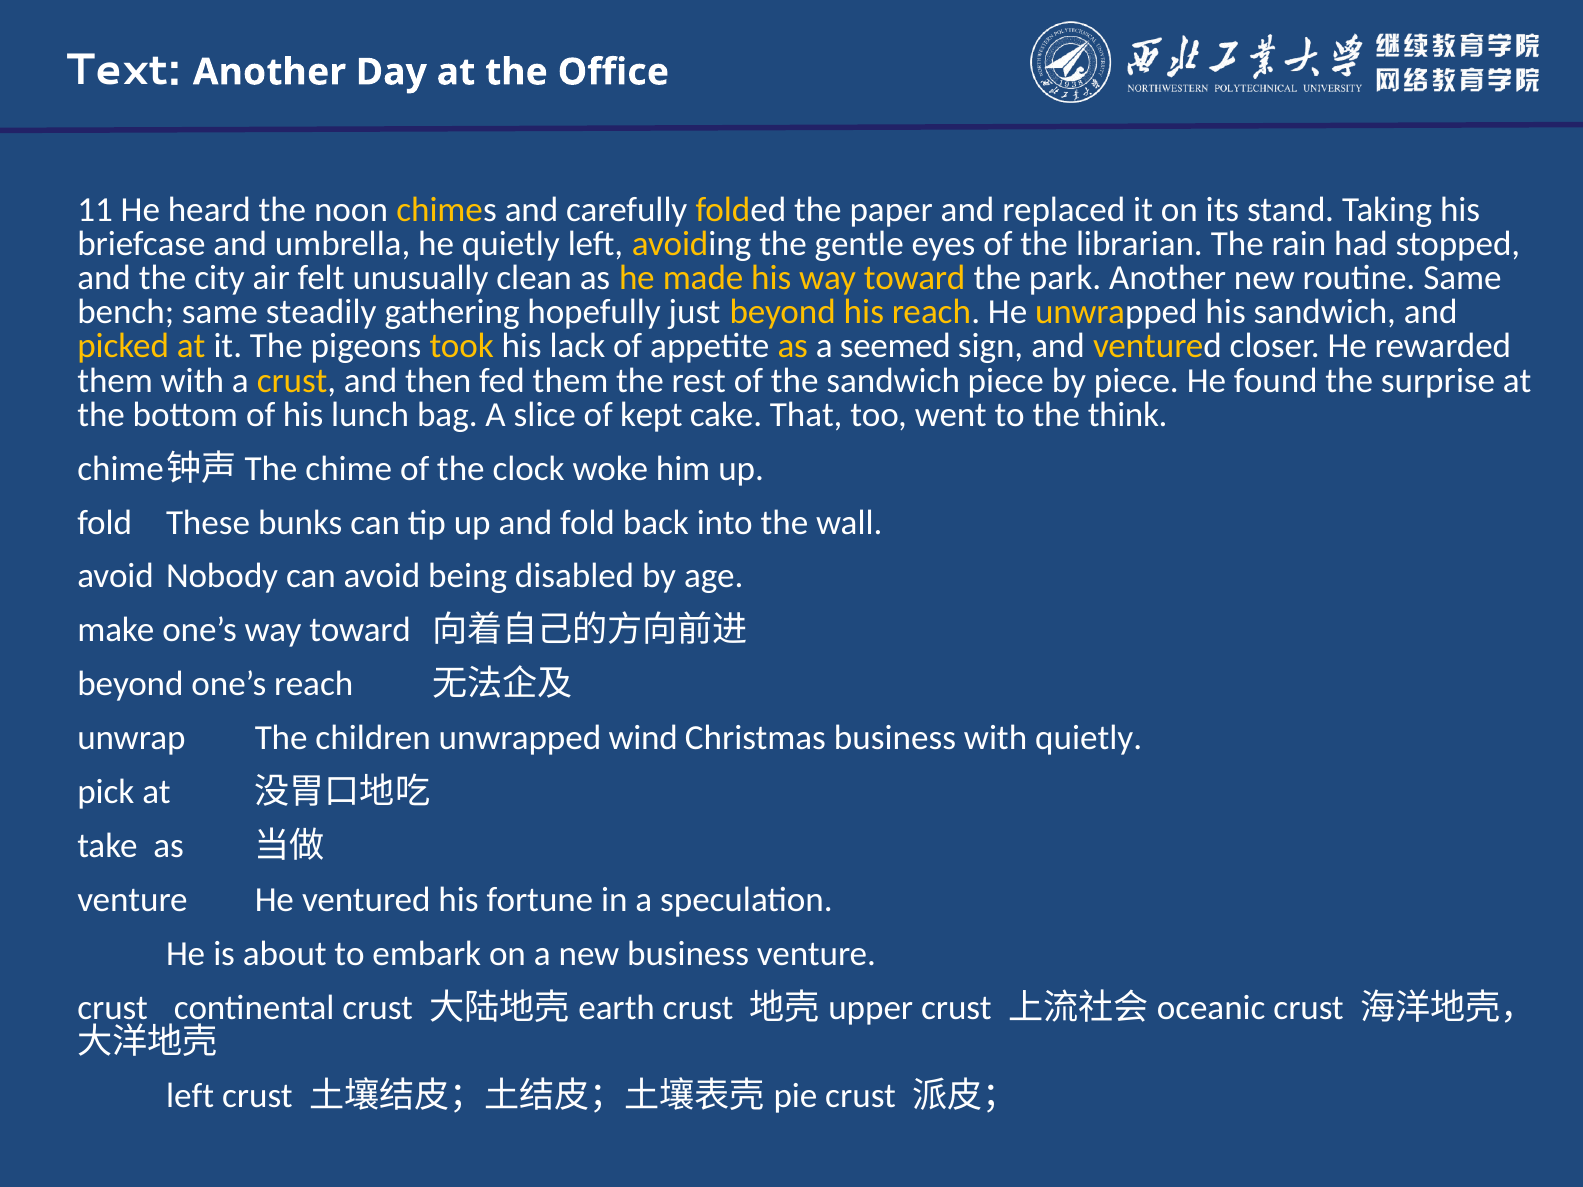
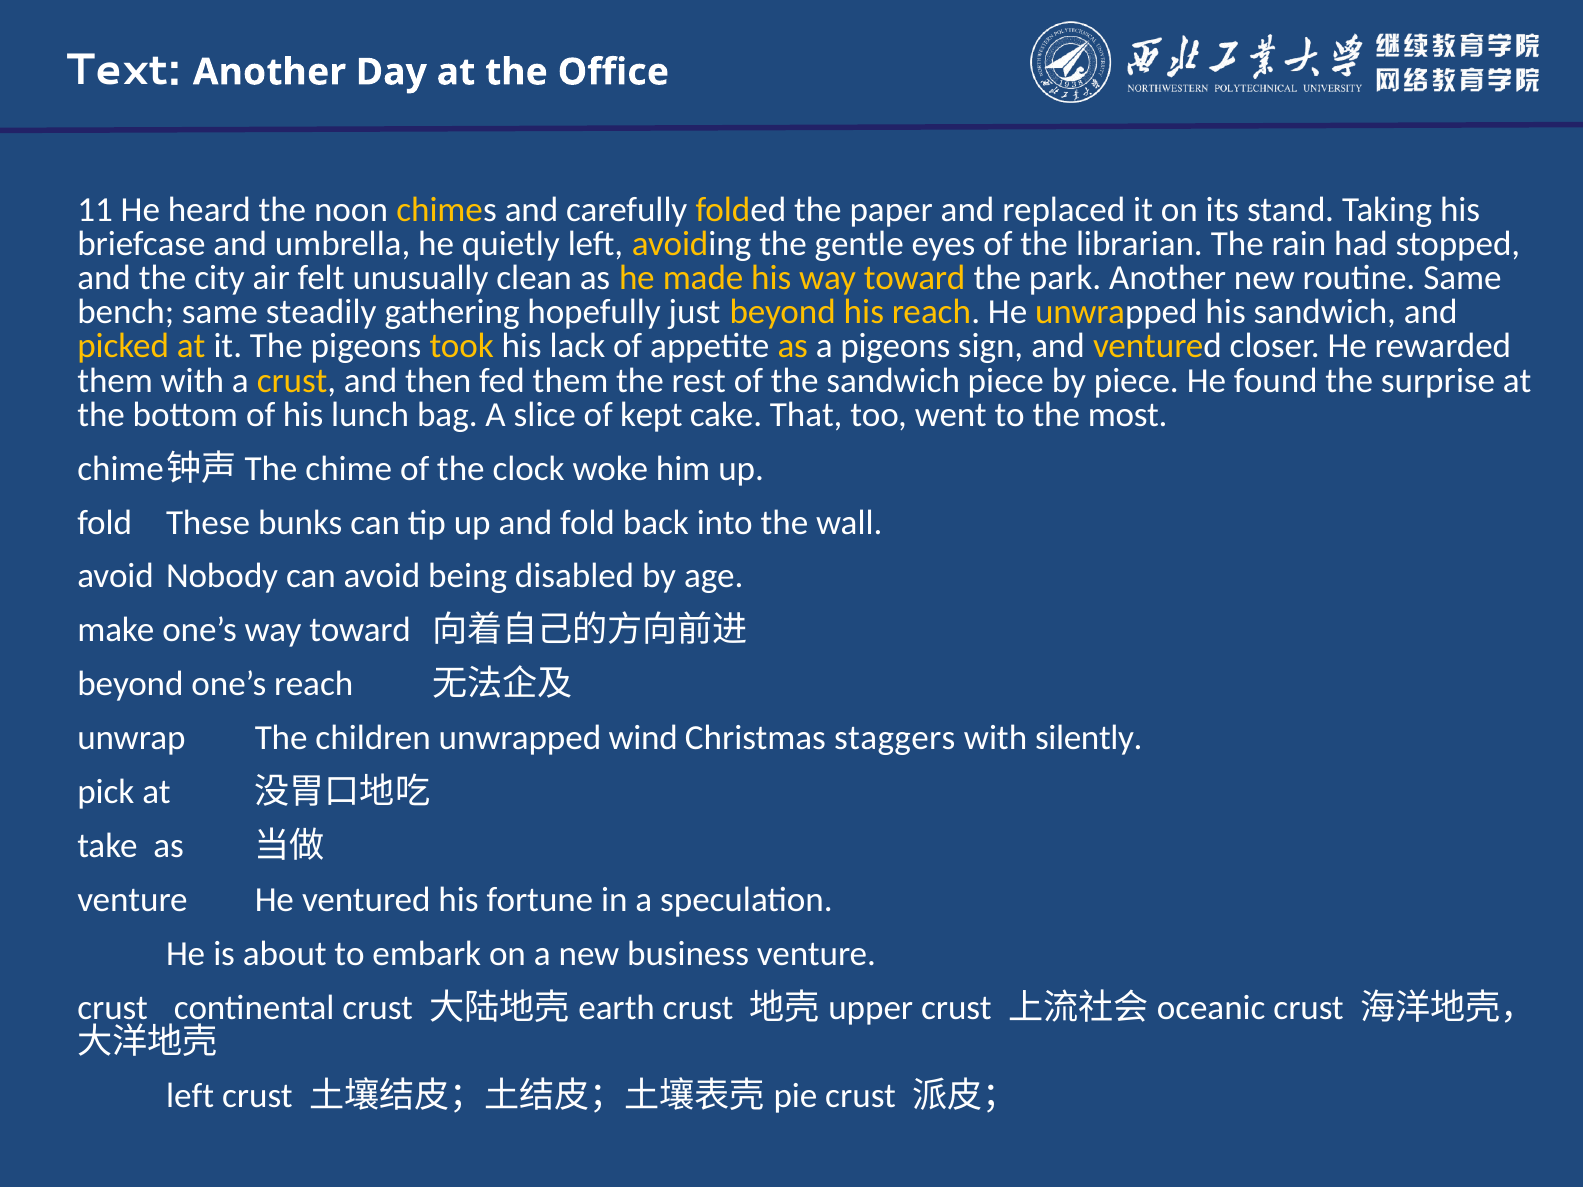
a seemed: seemed -> pigeons
think: think -> most
Christmas business: business -> staggers
with quietly: quietly -> silently
